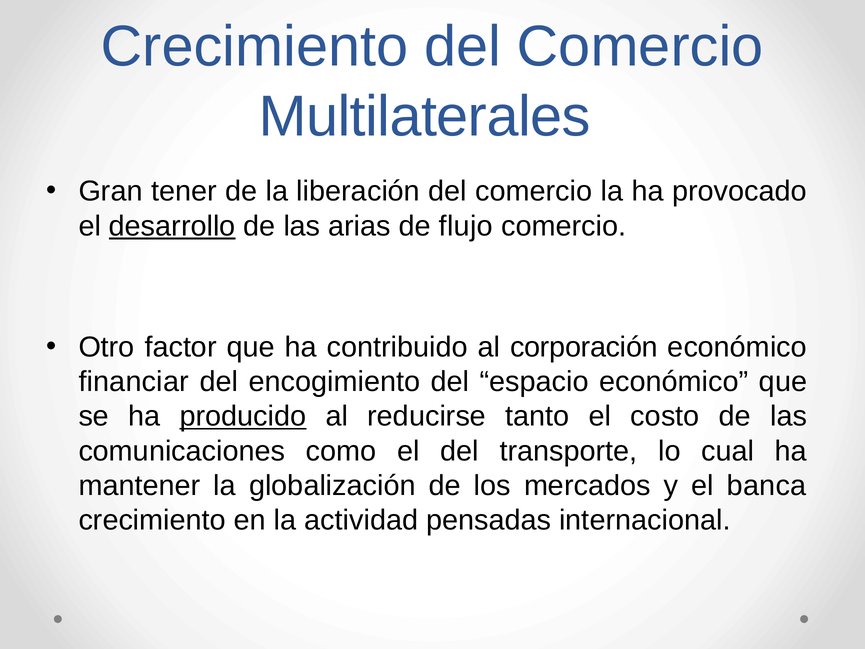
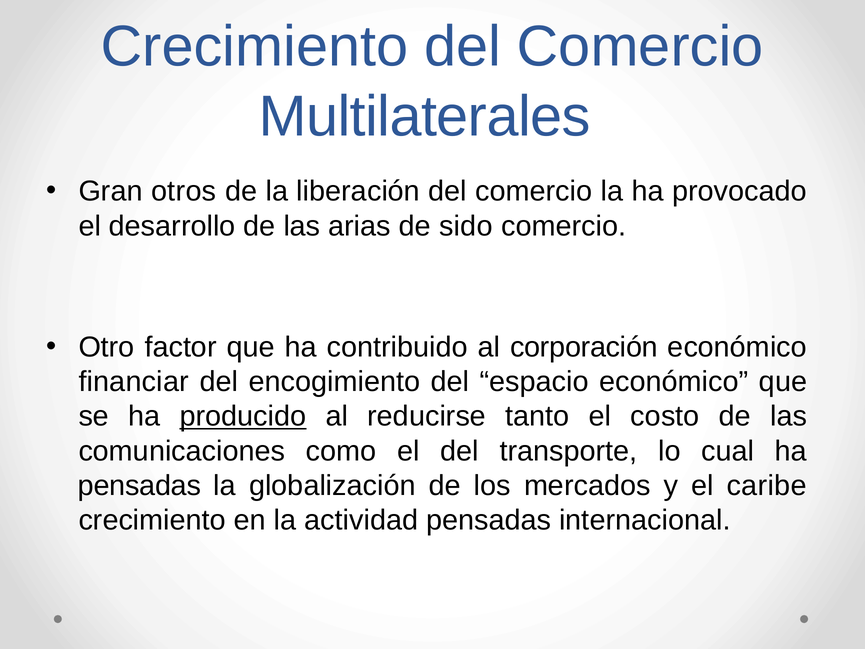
tener: tener -> otros
desarrollo underline: present -> none
flujo: flujo -> sido
mantener at (139, 485): mantener -> pensadas
banca: banca -> caribe
